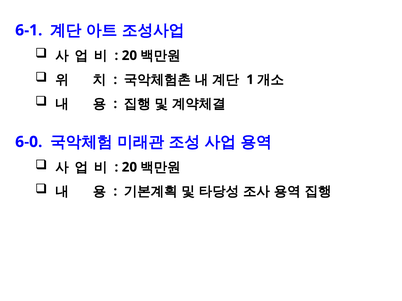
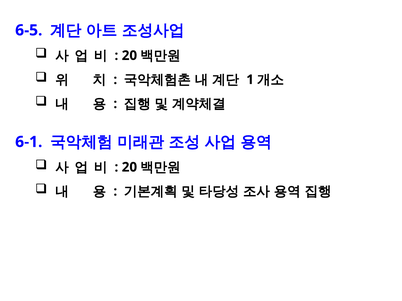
6-1: 6-1 -> 6-5
6-0: 6-0 -> 6-1
